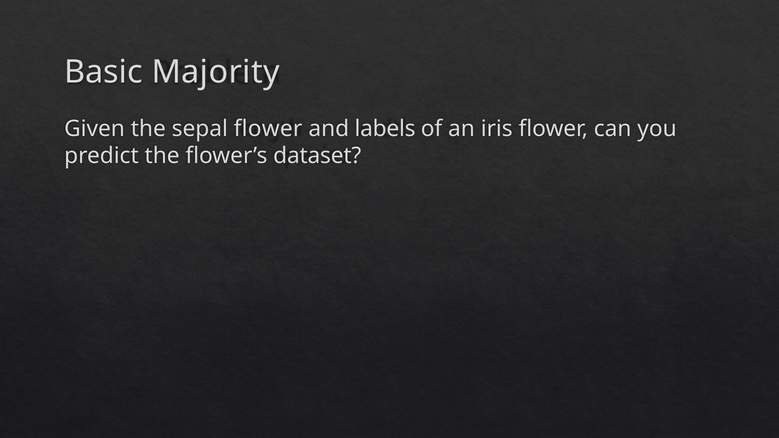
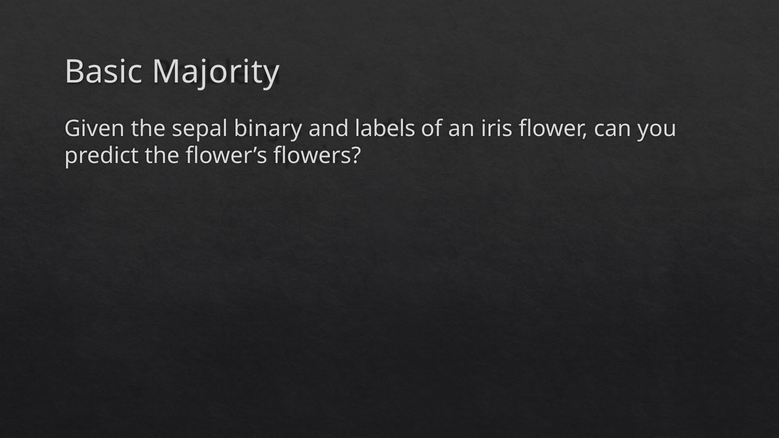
sepal flower: flower -> binary
dataset: dataset -> flowers
